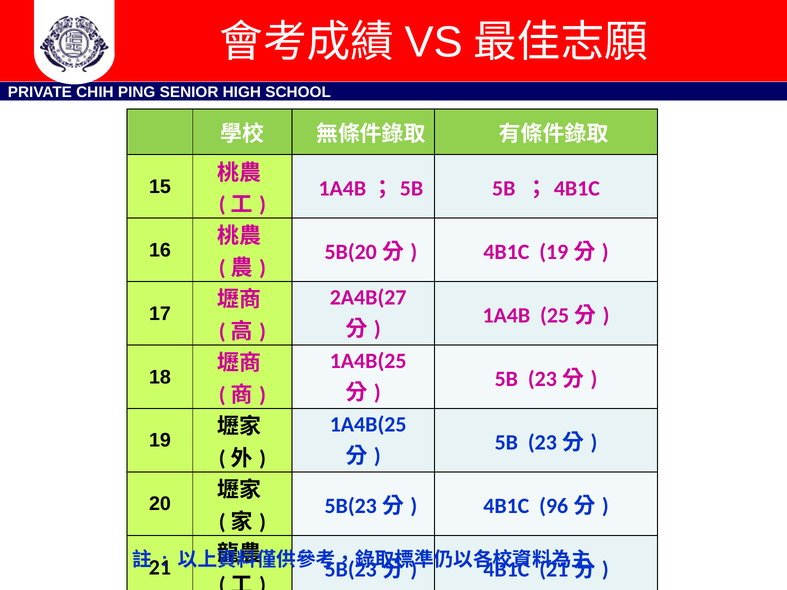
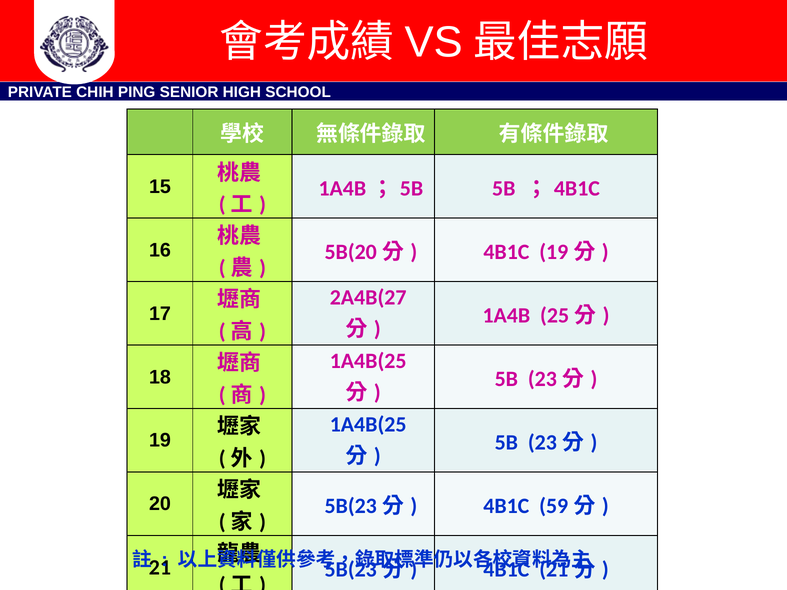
96: 96 -> 59
